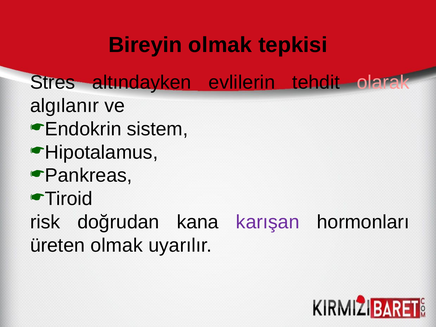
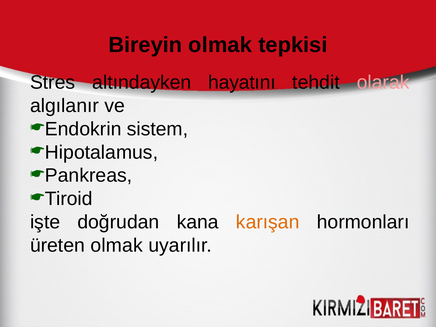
evlilerin: evlilerin -> hayatını
risk: risk -> işte
karışan colour: purple -> orange
